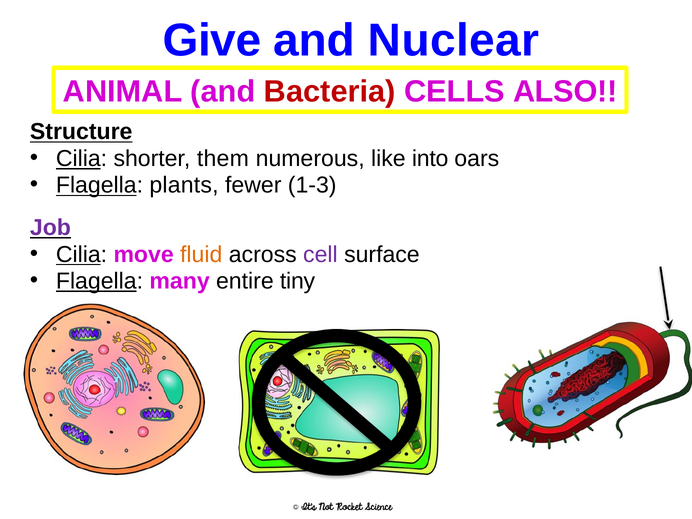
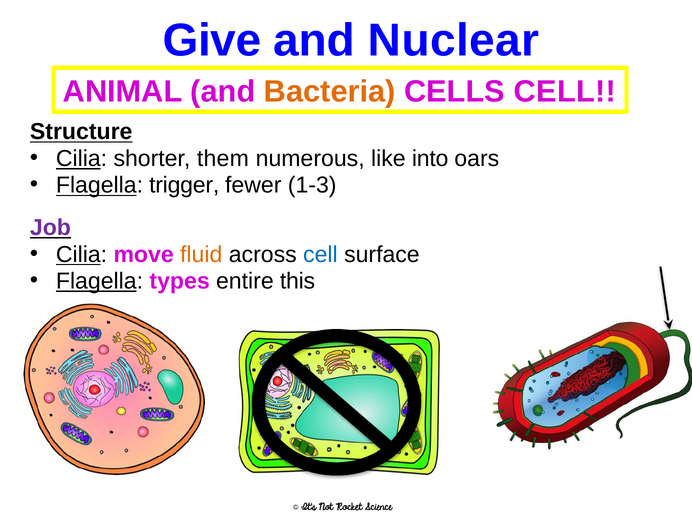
Bacteria colour: red -> orange
CELLS ALSO: ALSO -> CELL
plants: plants -> trigger
cell at (320, 254) colour: purple -> blue
many: many -> types
tiny: tiny -> this
